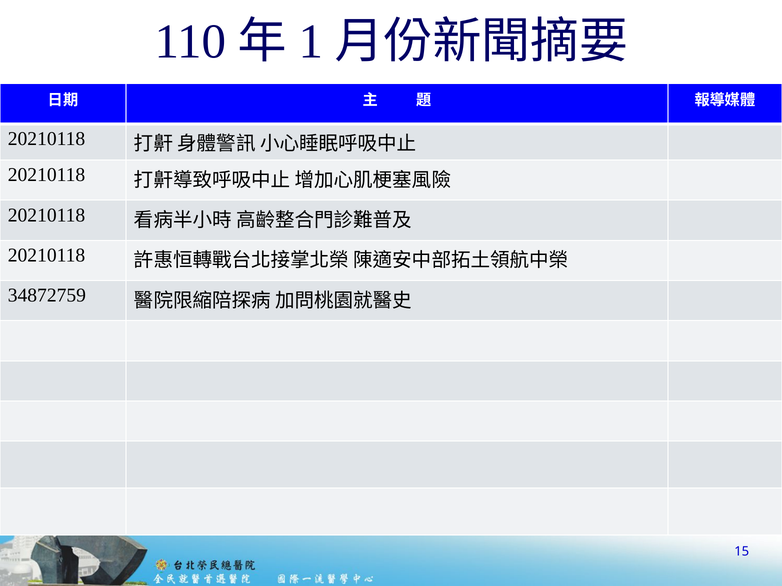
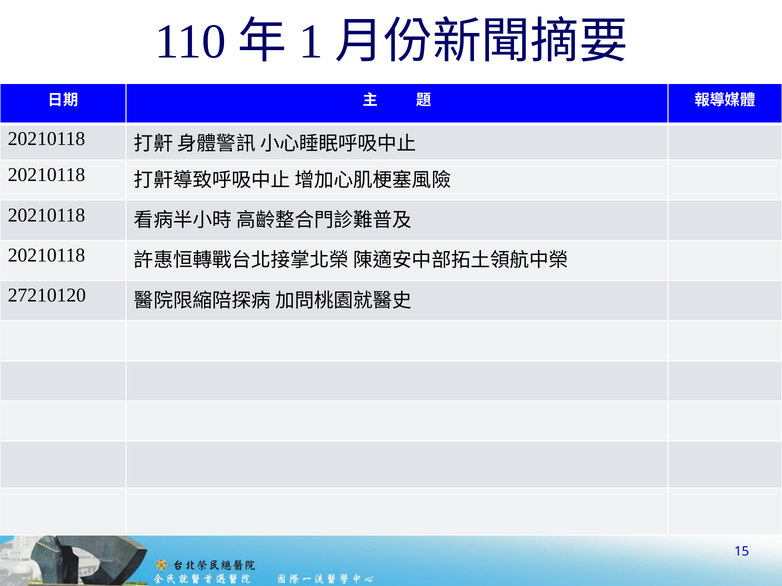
34872759: 34872759 -> 27210120
